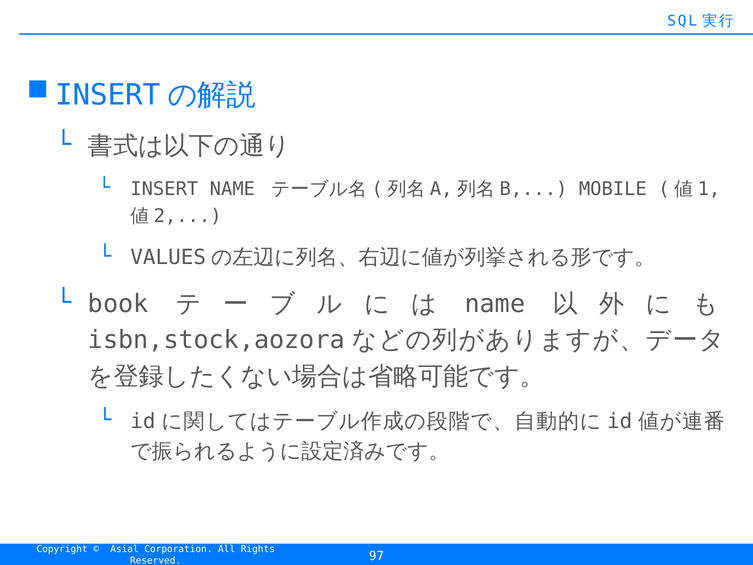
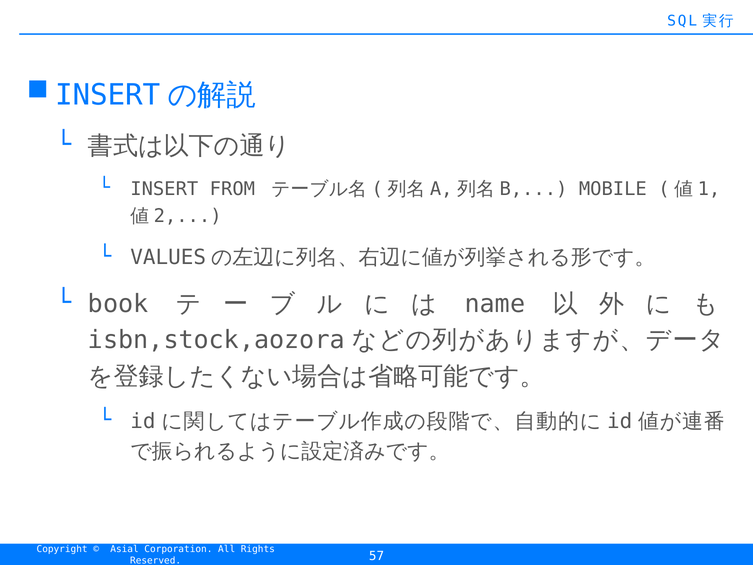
INSERT NAME: NAME -> FROM
97: 97 -> 57
